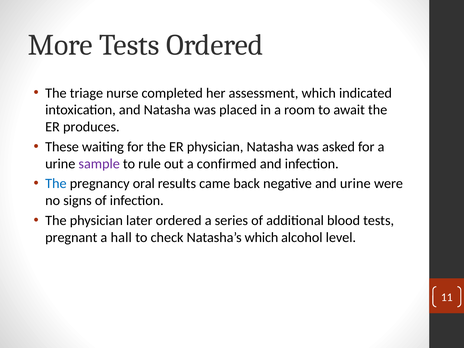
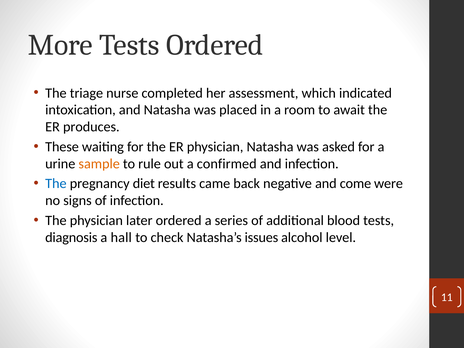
sample colour: purple -> orange
oral: oral -> diet
and urine: urine -> come
pregnant: pregnant -> diagnosis
Natasha’s which: which -> issues
